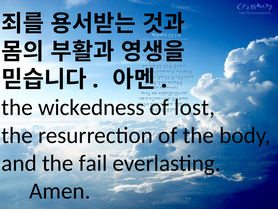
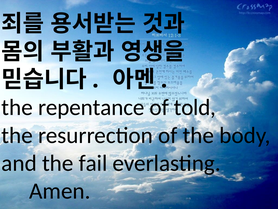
wickedness: wickedness -> repentance
lost: lost -> told
